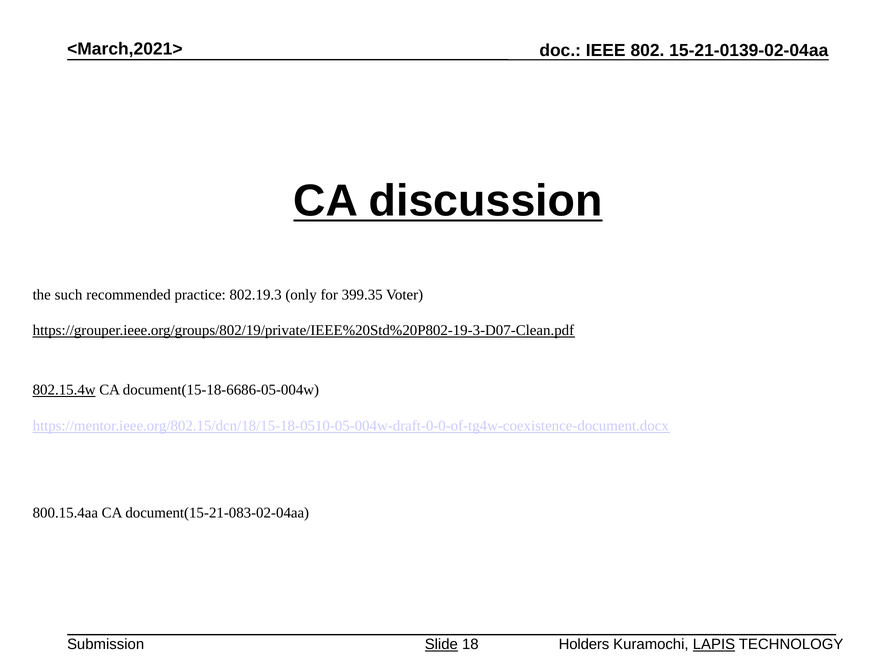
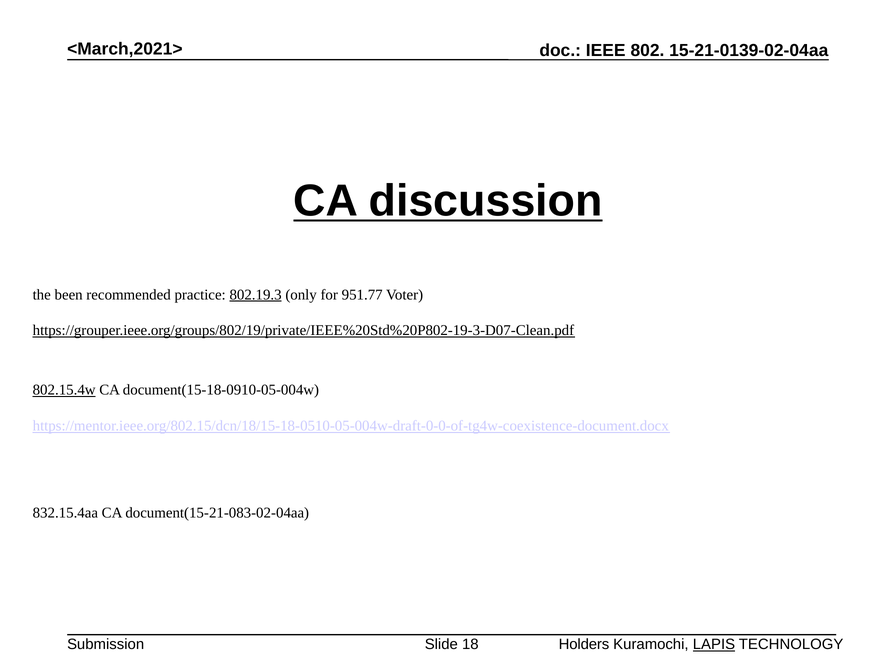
such: such -> been
802.19.3 underline: none -> present
399.35: 399.35 -> 951.77
document(15-18-6686-05-004w: document(15-18-6686-05-004w -> document(15-18-0910-05-004w
800.15.4aa: 800.15.4aa -> 832.15.4aa
Slide underline: present -> none
